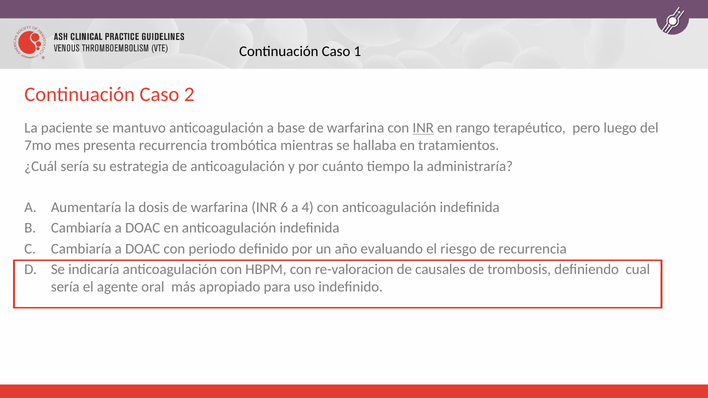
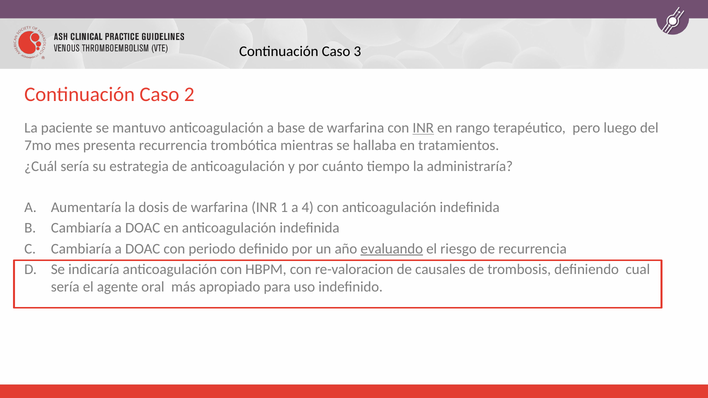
1: 1 -> 3
6: 6 -> 1
evaluando underline: none -> present
